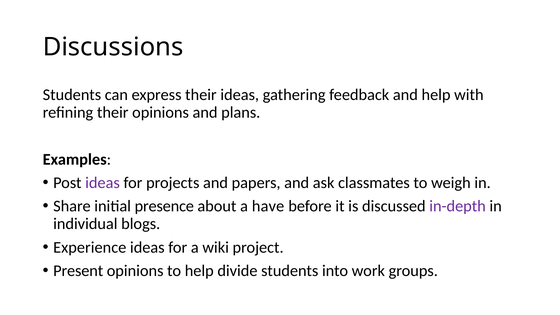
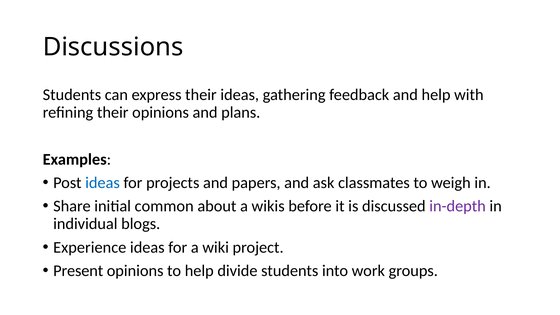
ideas at (102, 183) colour: purple -> blue
presence: presence -> common
have: have -> wikis
